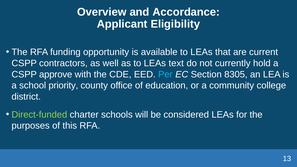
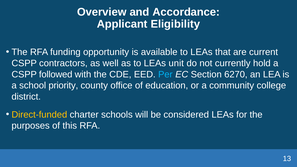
text: text -> unit
approve: approve -> followed
8305: 8305 -> 6270
Direct-funded colour: light green -> yellow
